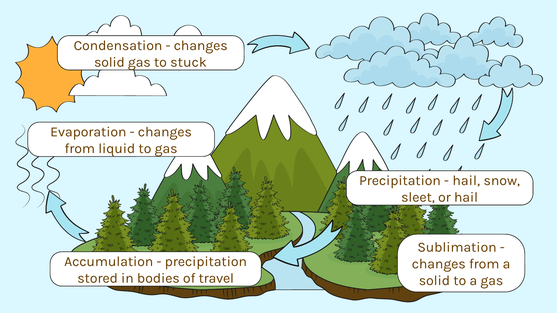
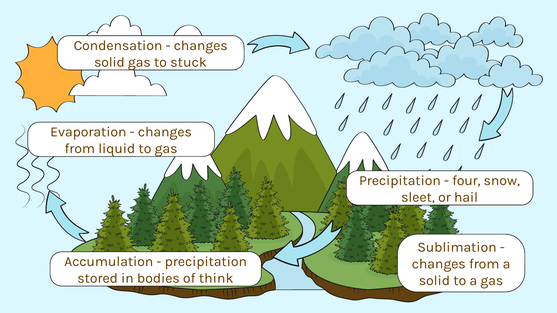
hail at (466, 181): hail -> four
travel: travel -> think
